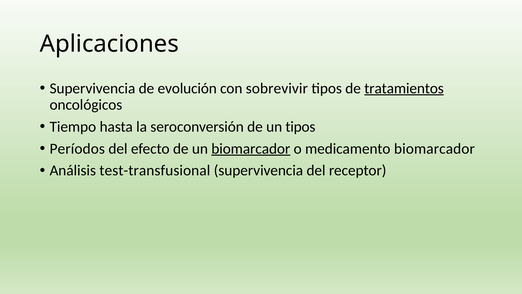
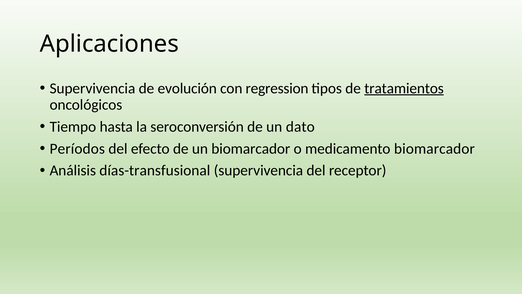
sobrevivir: sobrevivir -> regression
un tipos: tipos -> dato
biomarcador at (251, 148) underline: present -> none
test-transfusional: test-transfusional -> días-transfusional
